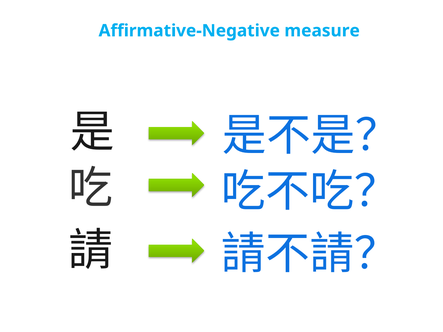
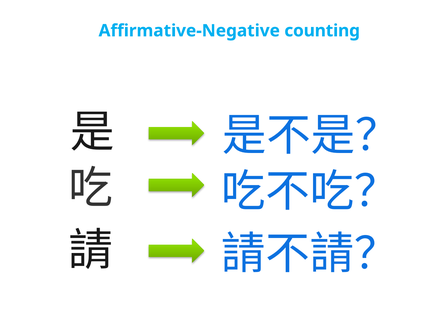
measure: measure -> counting
